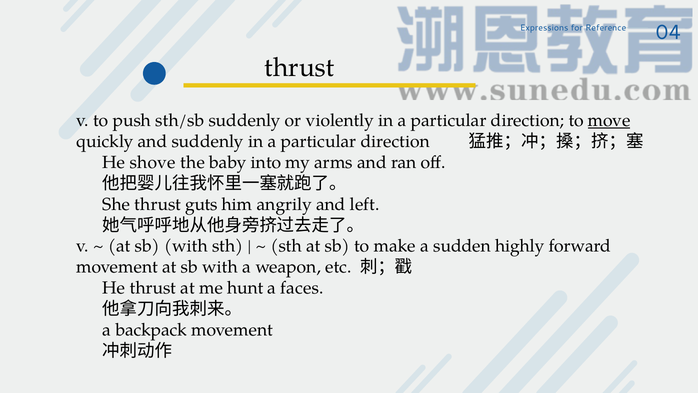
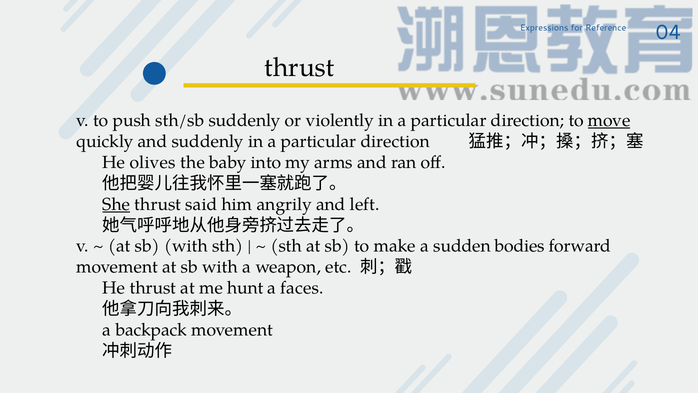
shove: shove -> olives
She underline: none -> present
guts: guts -> said
highly: highly -> bodies
